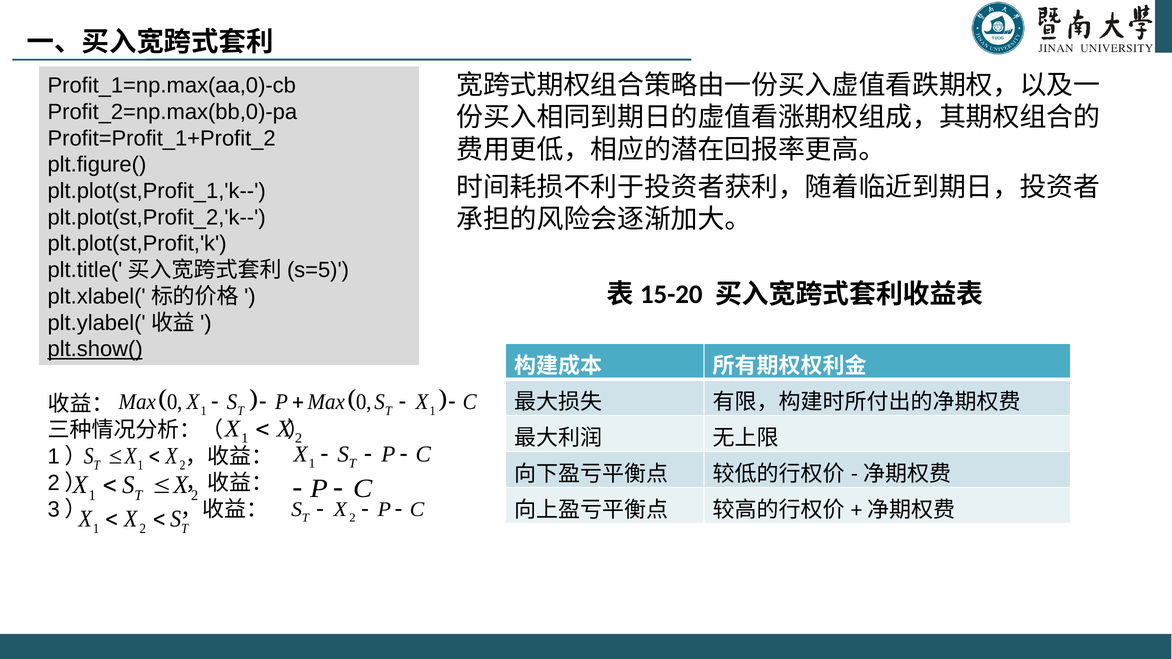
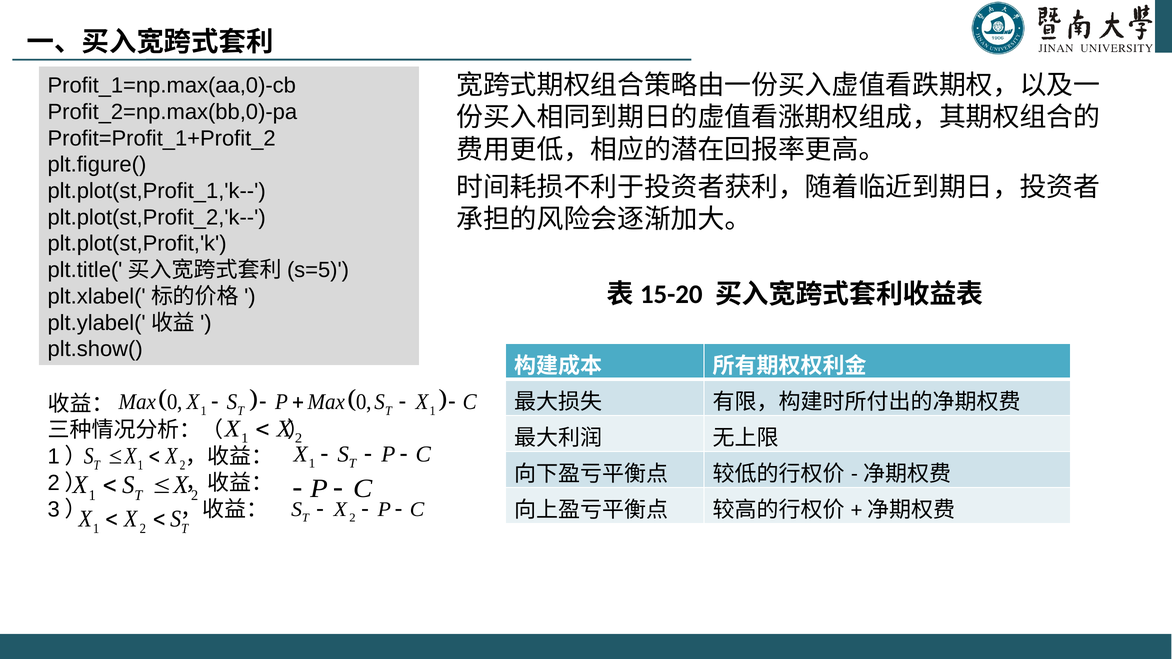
plt.show( underline: present -> none
